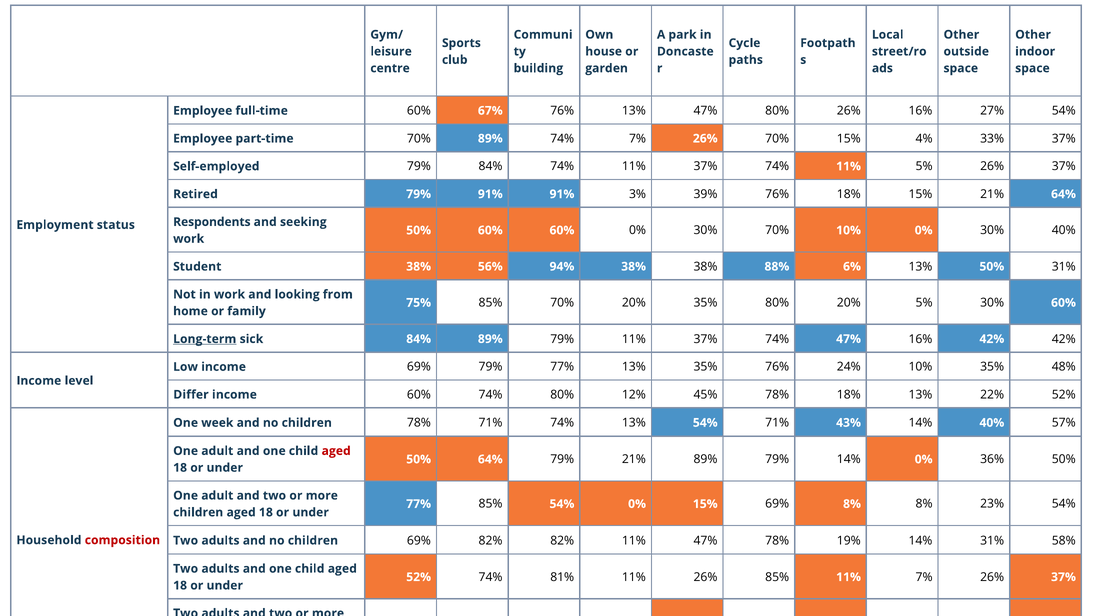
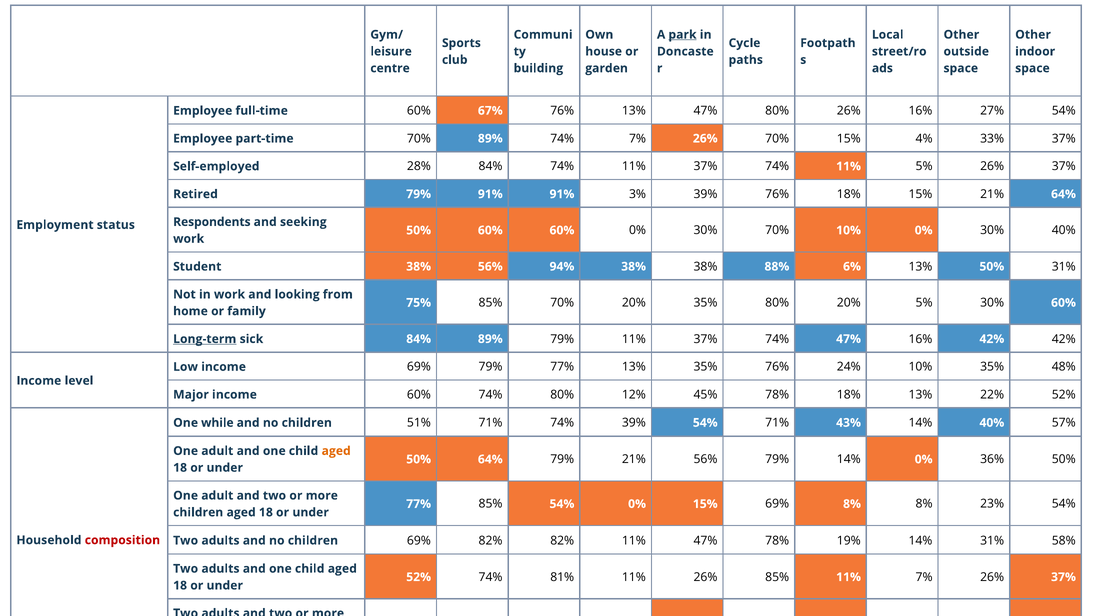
park underline: none -> present
Self-employed 79%: 79% -> 28%
Differ: Differ -> Major
week: week -> while
children 78%: 78% -> 51%
74% 13%: 13% -> 39%
aged at (336, 451) colour: red -> orange
21% 89%: 89% -> 56%
